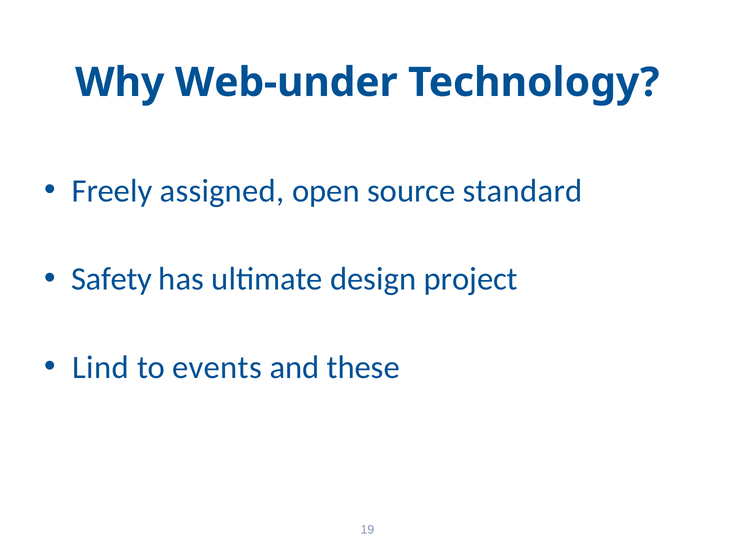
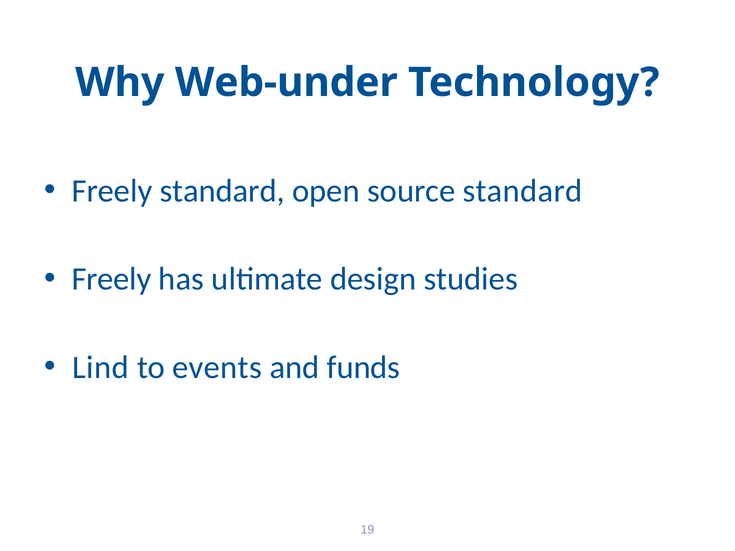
Freely assigned: assigned -> standard
Safety at (112, 279): Safety -> Freely
project: project -> studies
these: these -> funds
